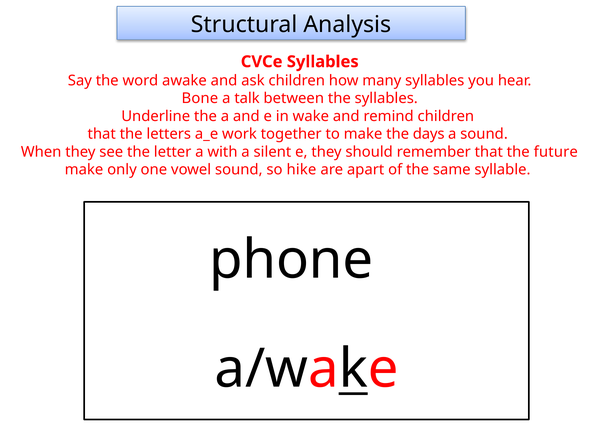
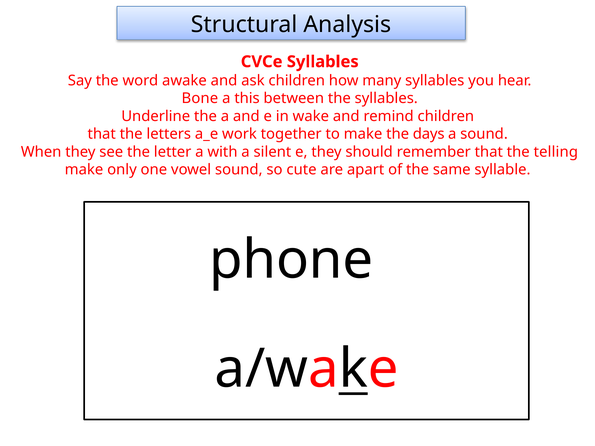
talk: talk -> this
future: future -> telling
hike: hike -> cute
